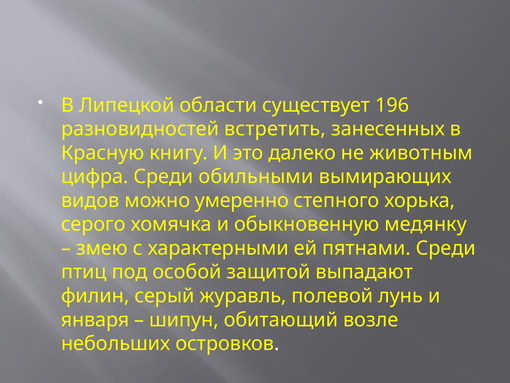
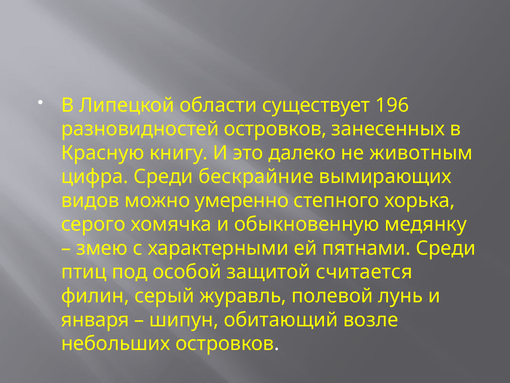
разновидностей встретить: встретить -> островков
обильными: обильными -> бескрайние
выпадают: выпадают -> считается
